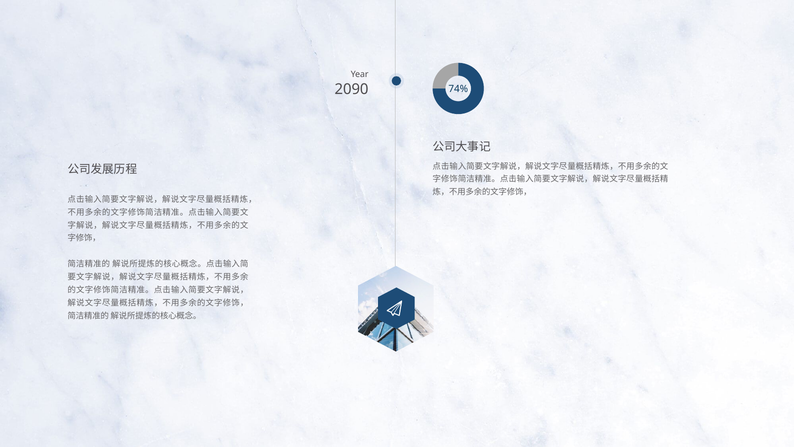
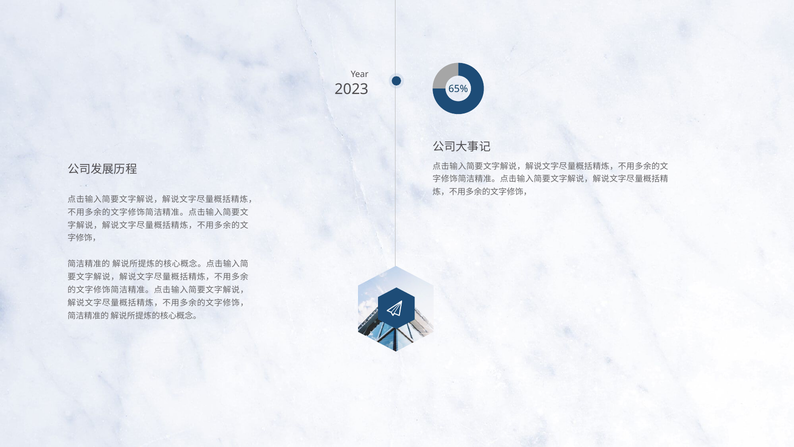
2090: 2090 -> 2023
74%: 74% -> 65%
